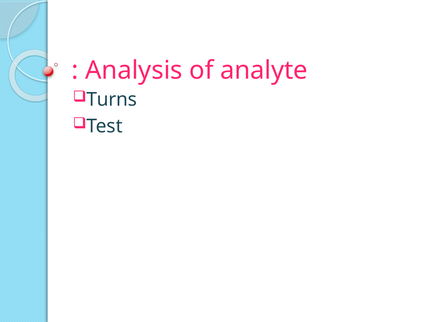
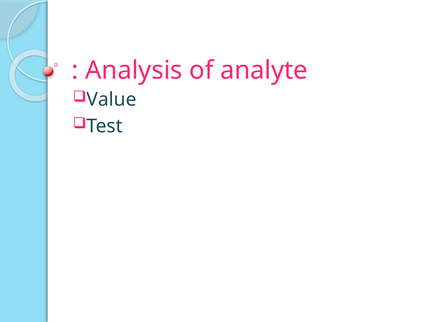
Turns: Turns -> Value
